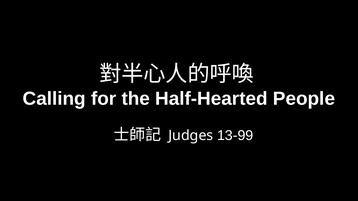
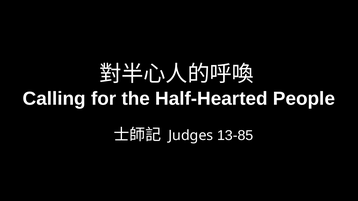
13-99: 13-99 -> 13-85
